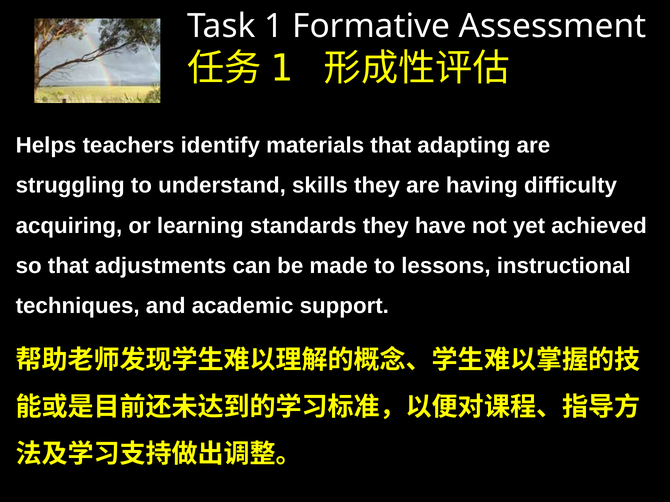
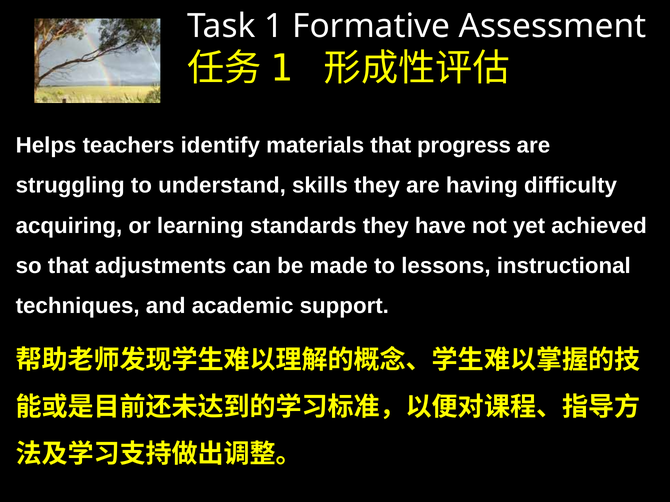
adapting: adapting -> progress
